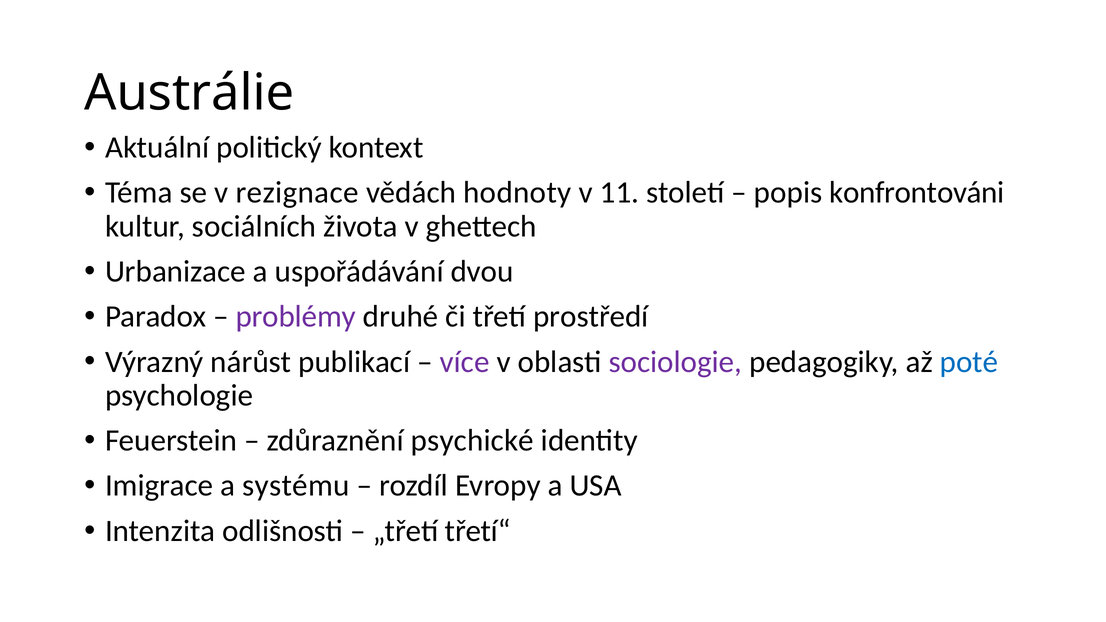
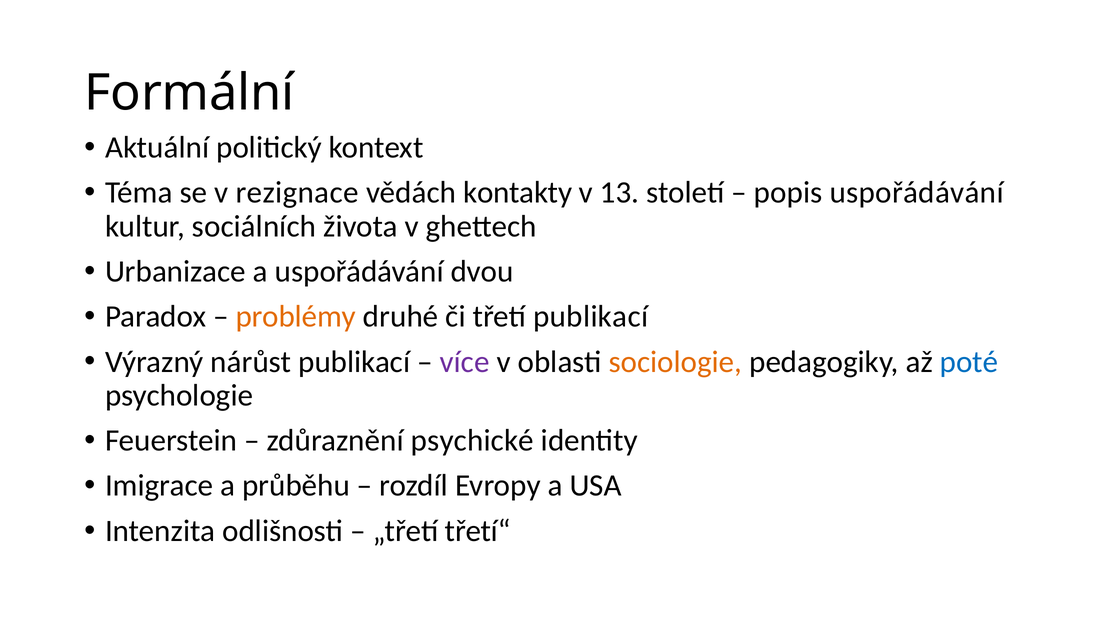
Austrálie: Austrálie -> Formální
hodnoty: hodnoty -> kontakty
11: 11 -> 13
popis konfrontováni: konfrontováni -> uspořádávání
problémy colour: purple -> orange
třetí prostředí: prostředí -> publikací
sociologie colour: purple -> orange
systému: systému -> průběhu
